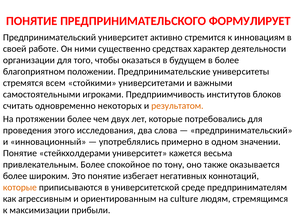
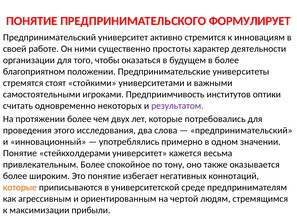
средствах: средствах -> простоты
всем: всем -> стоят
блоков: блоков -> оптики
результатом colour: orange -> purple
culture: culture -> чертой
